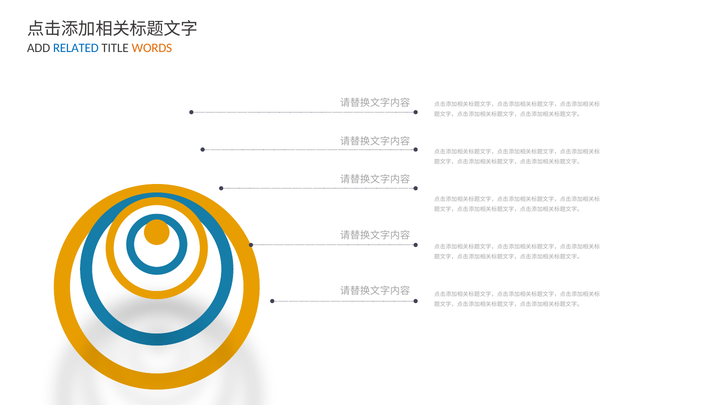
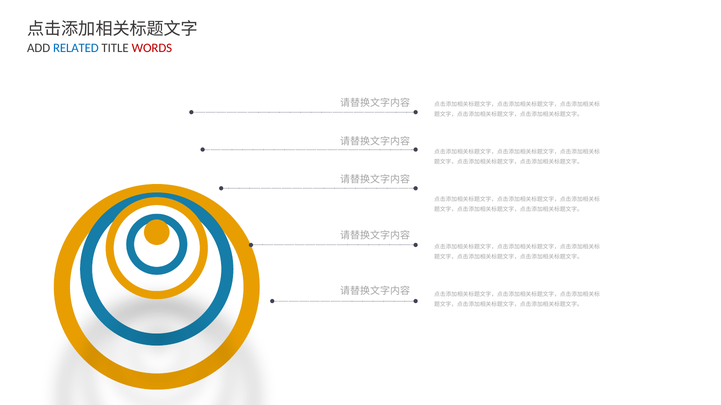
WORDS colour: orange -> red
